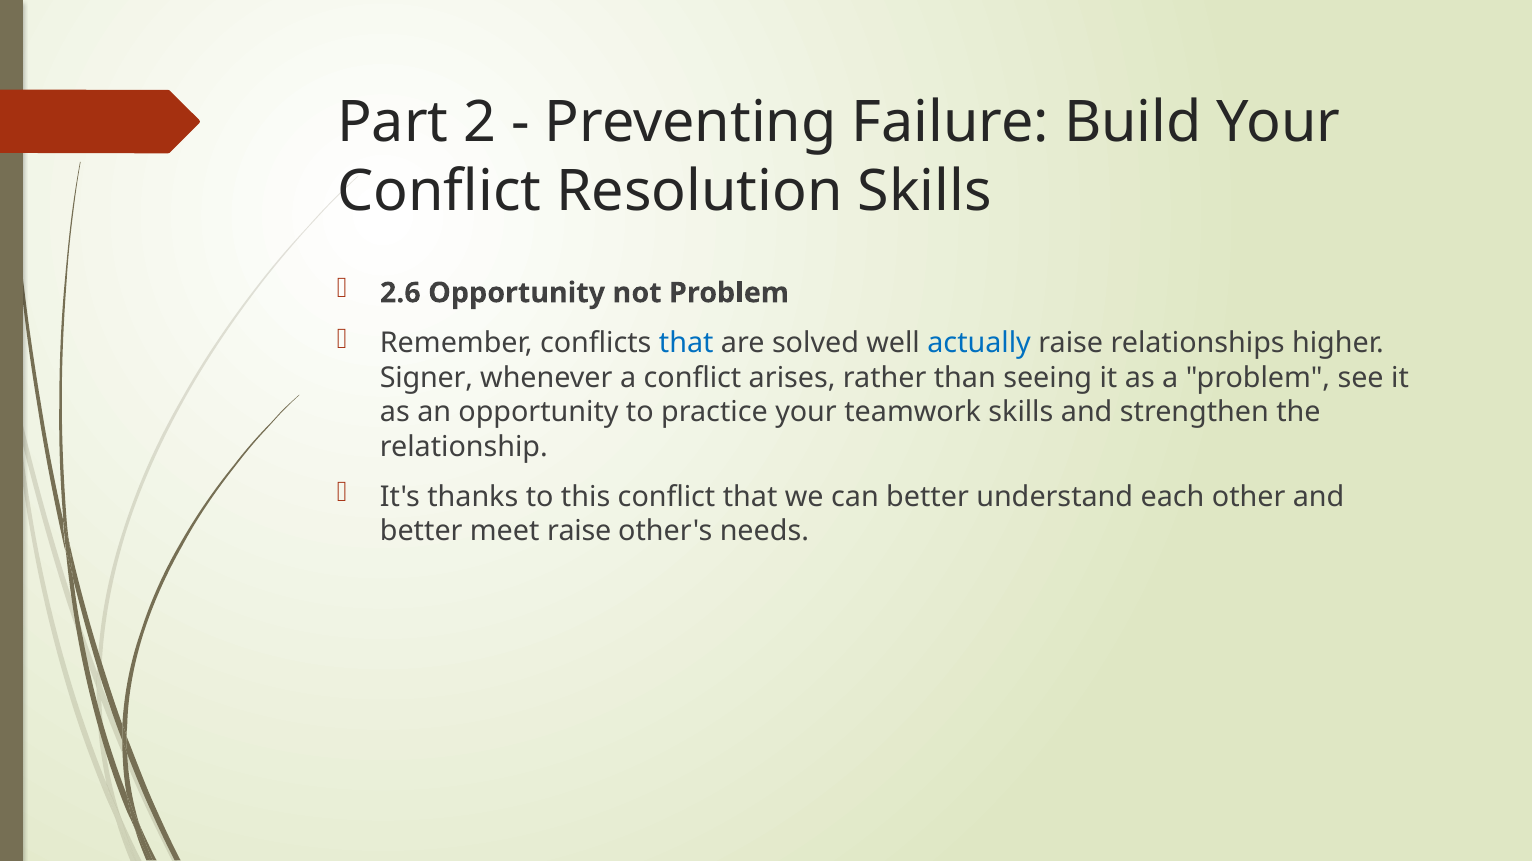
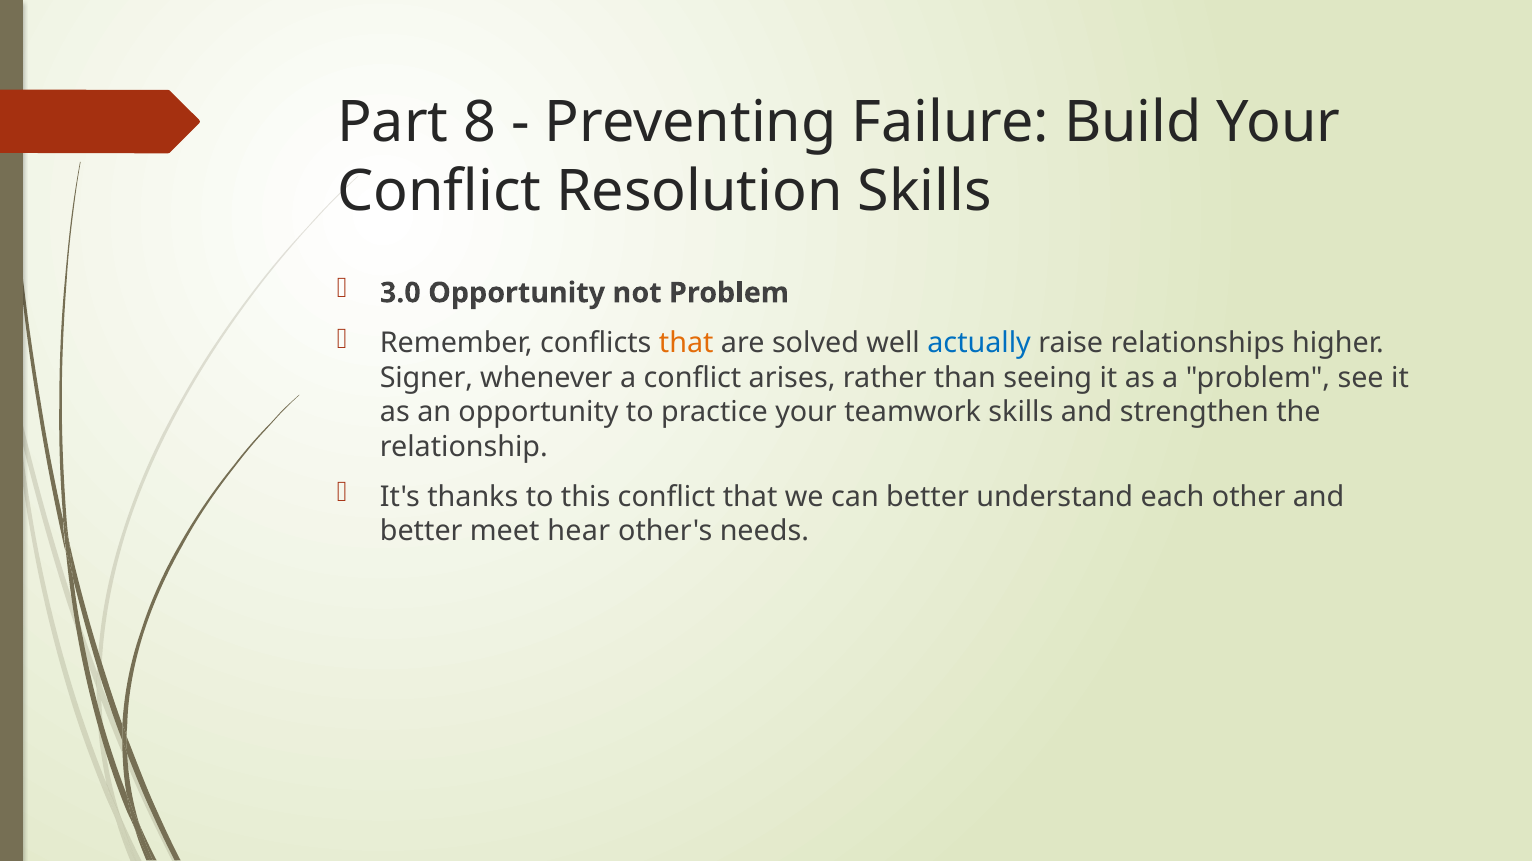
2: 2 -> 8
2.6: 2.6 -> 3.0
that at (686, 344) colour: blue -> orange
meet raise: raise -> hear
